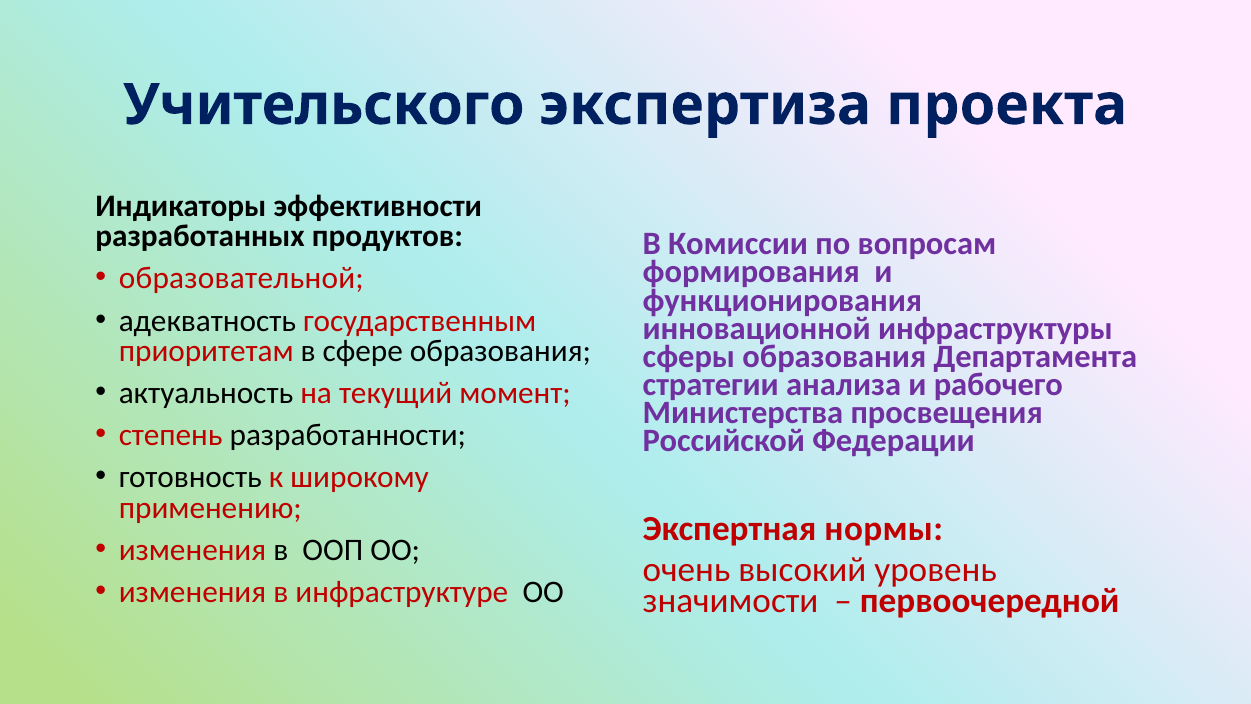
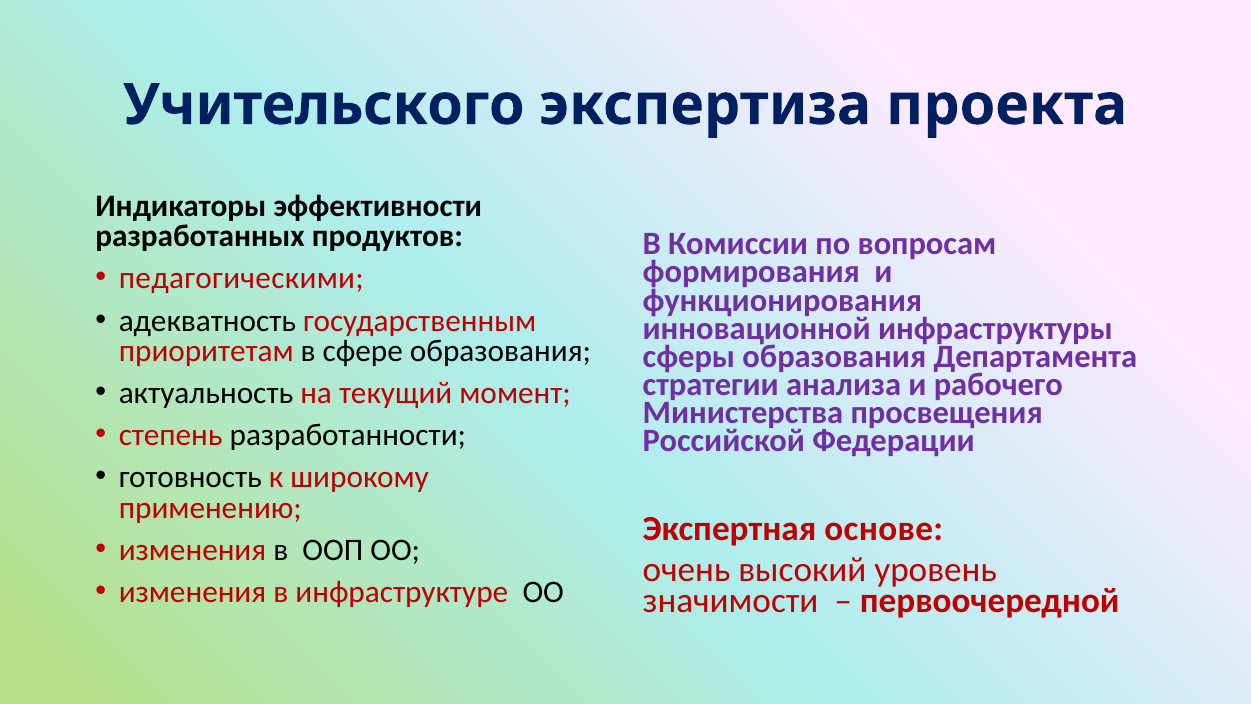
образовательной: образовательной -> педагогическими
нормы: нормы -> основе
